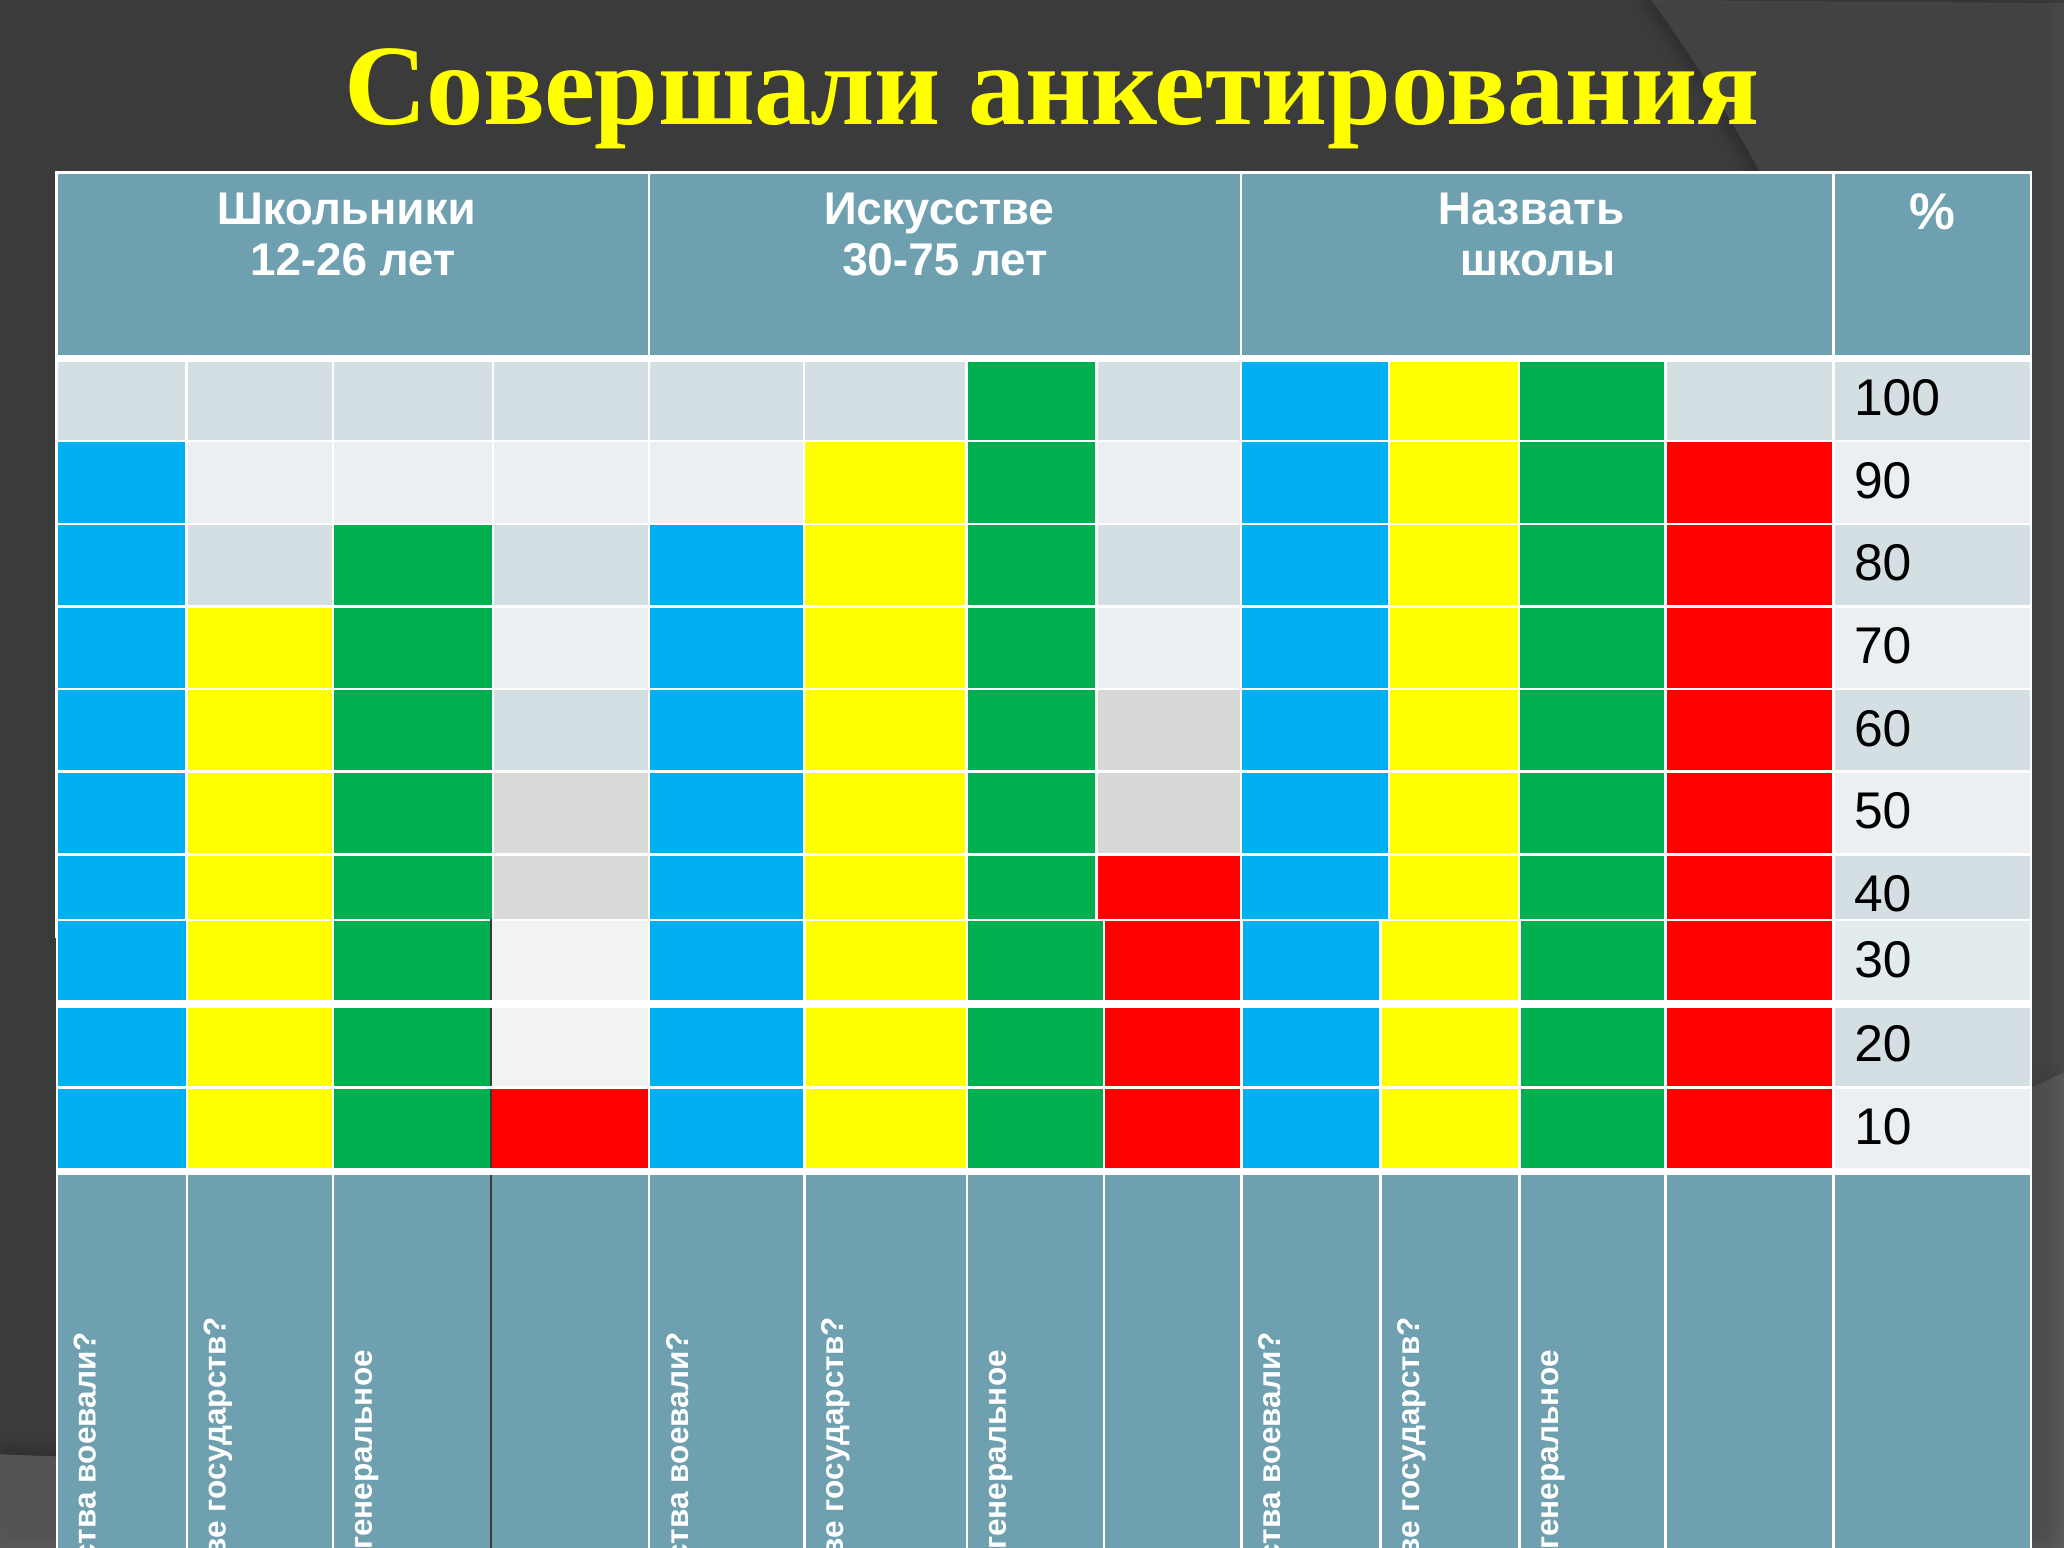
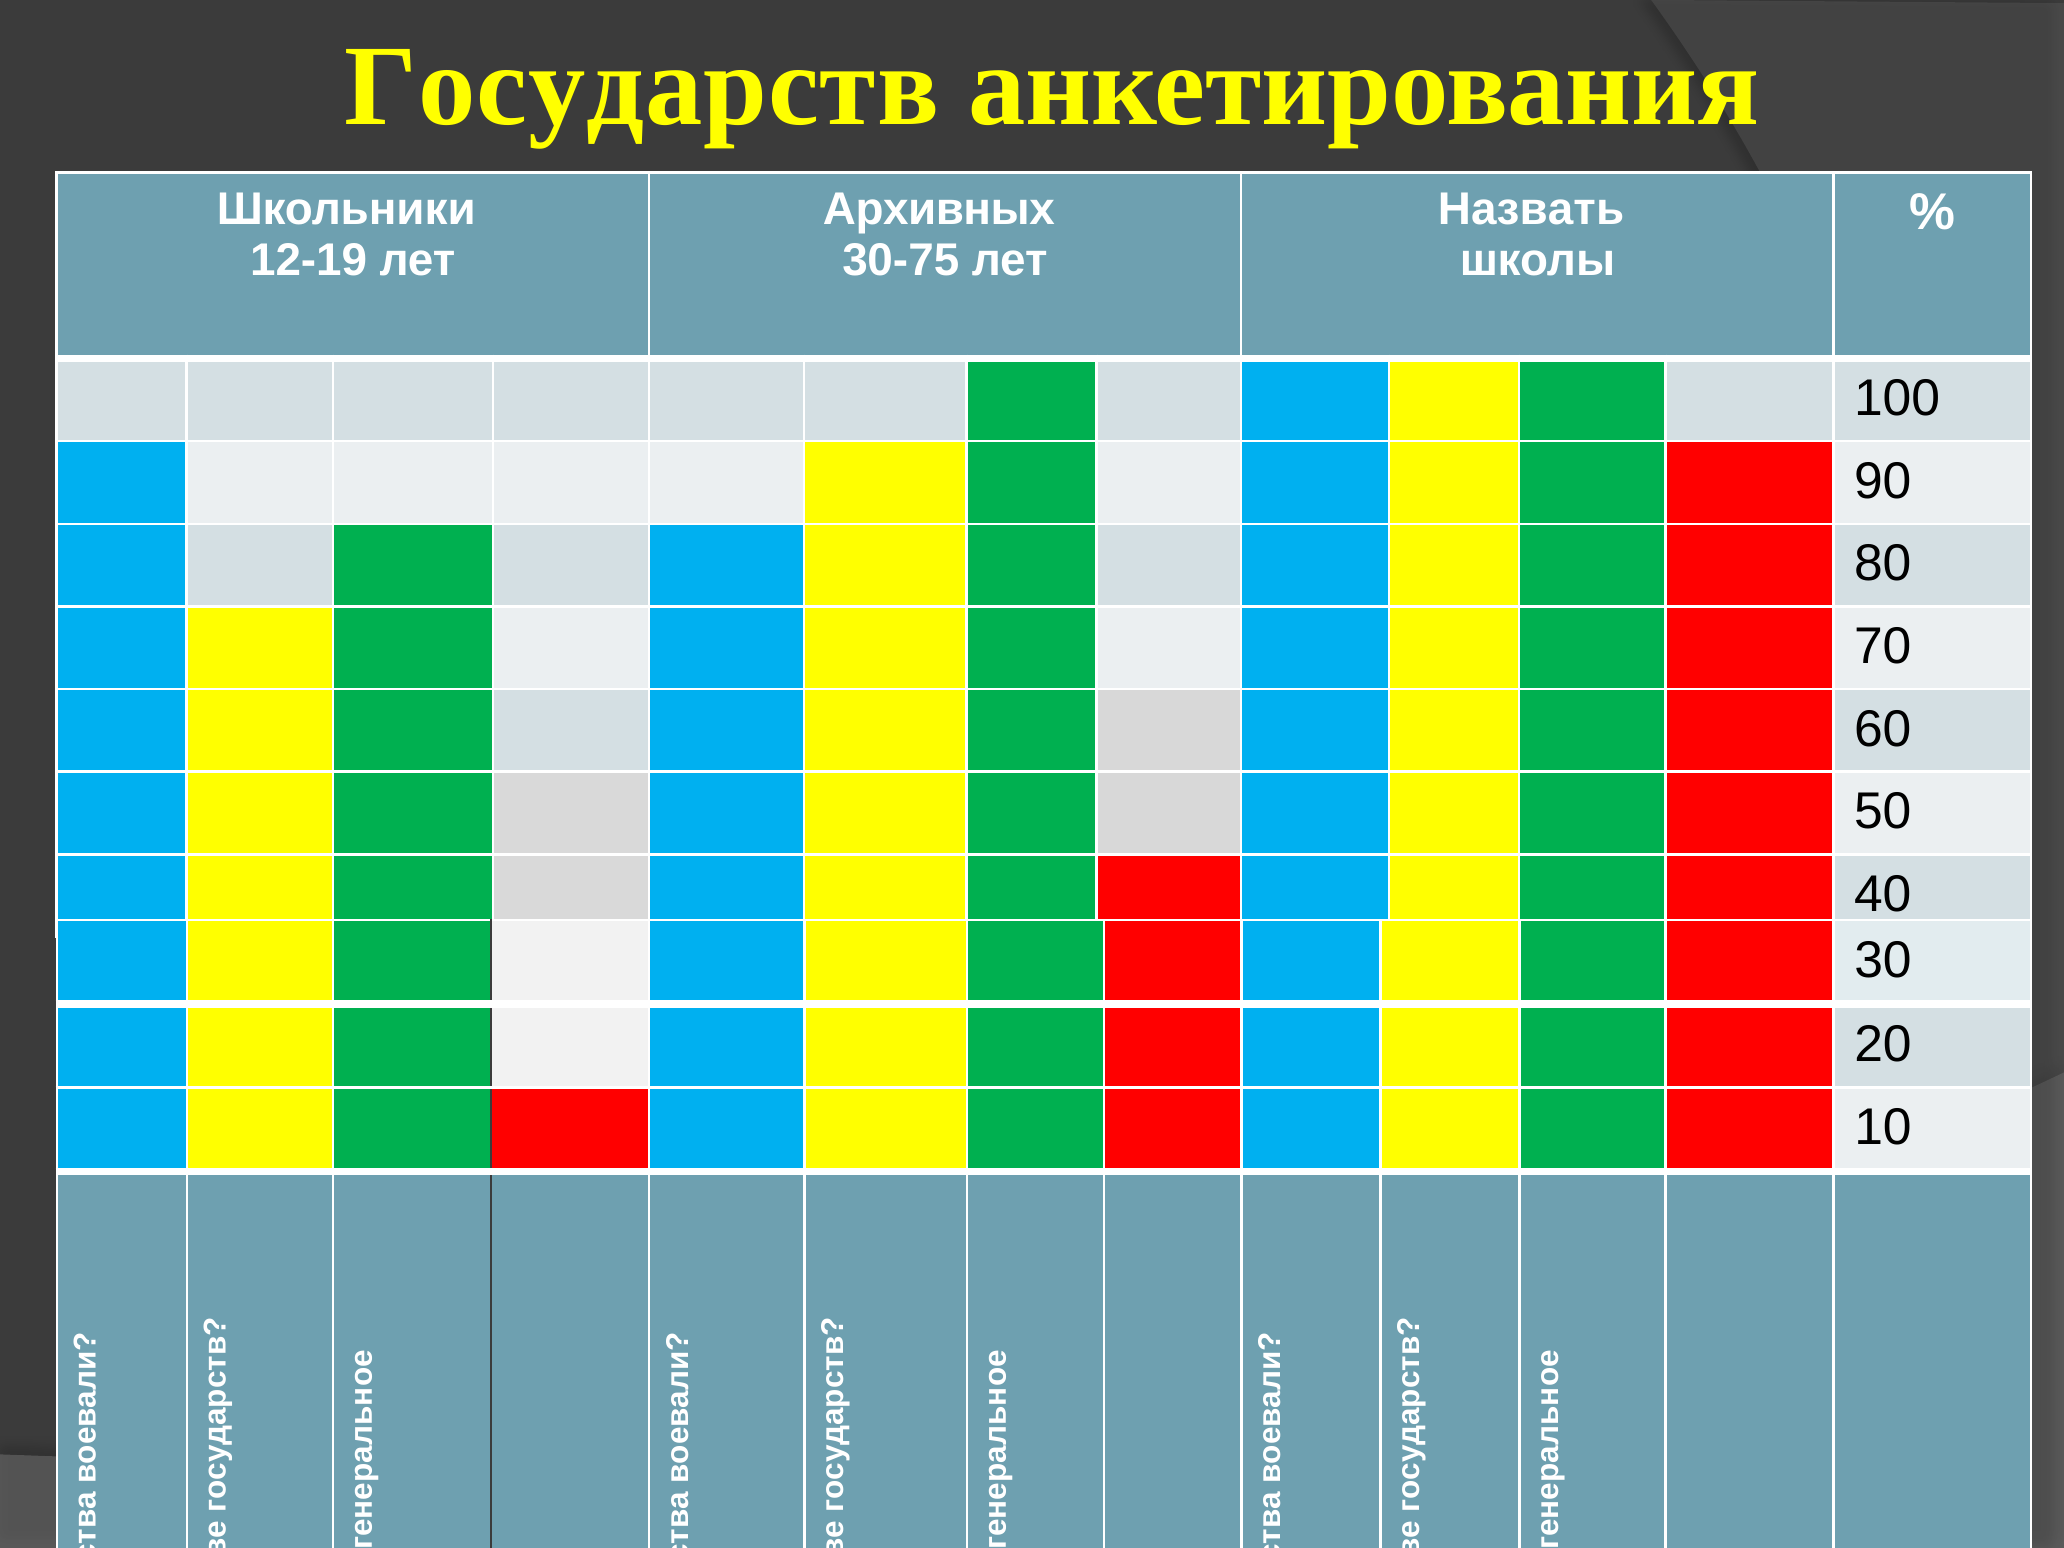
Совершали: Совершали -> Государств
Искусстве: Искусстве -> Архивных
12-26: 12-26 -> 12-19
